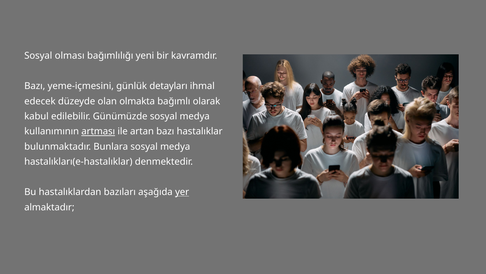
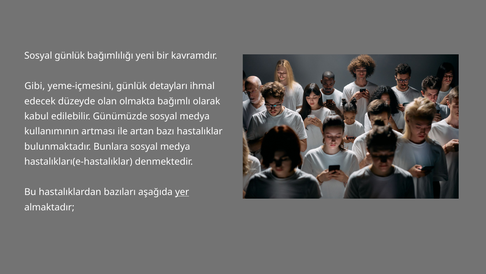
Sosyal olması: olması -> günlük
Bazı at (35, 86): Bazı -> Gibi
artması underline: present -> none
